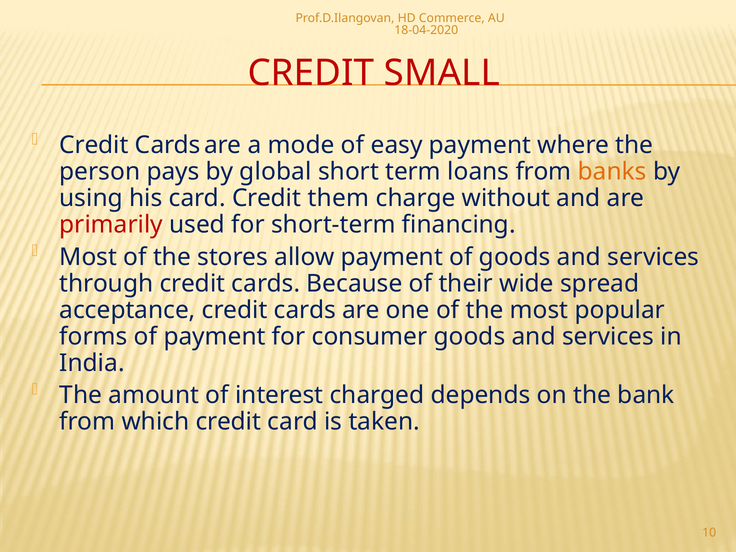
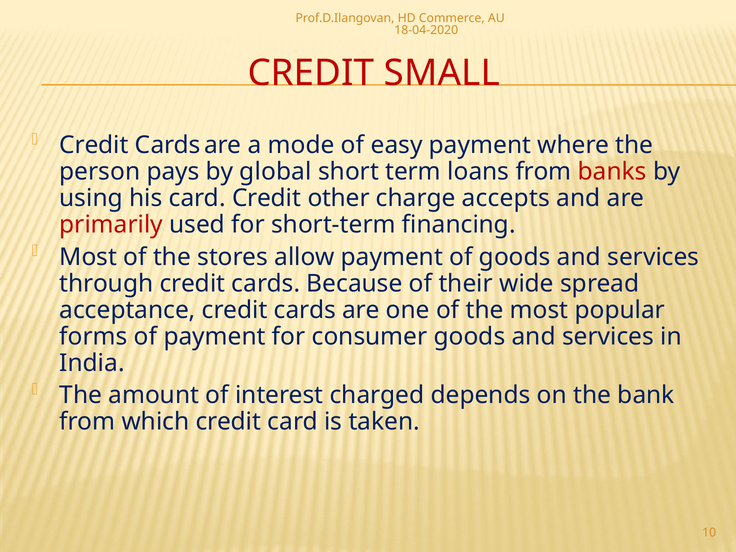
banks colour: orange -> red
them: them -> other
without: without -> accepts
